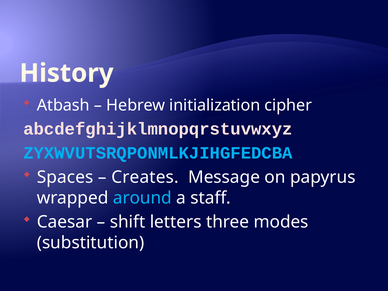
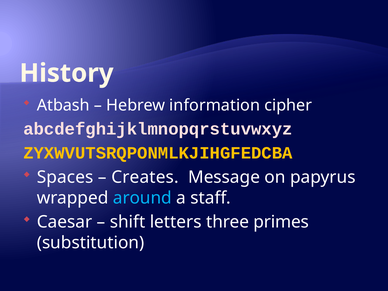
initialization: initialization -> information
ZYXWVUTSRQPONMLKJIHGFEDCBA colour: light blue -> yellow
modes: modes -> primes
